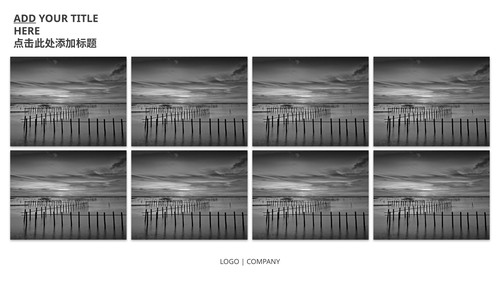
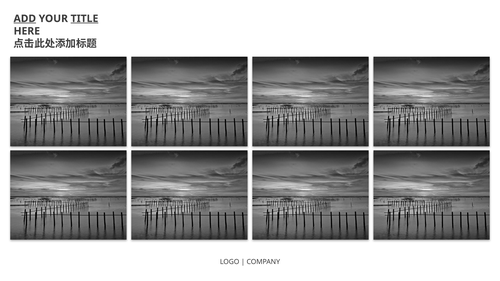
TITLE underline: none -> present
